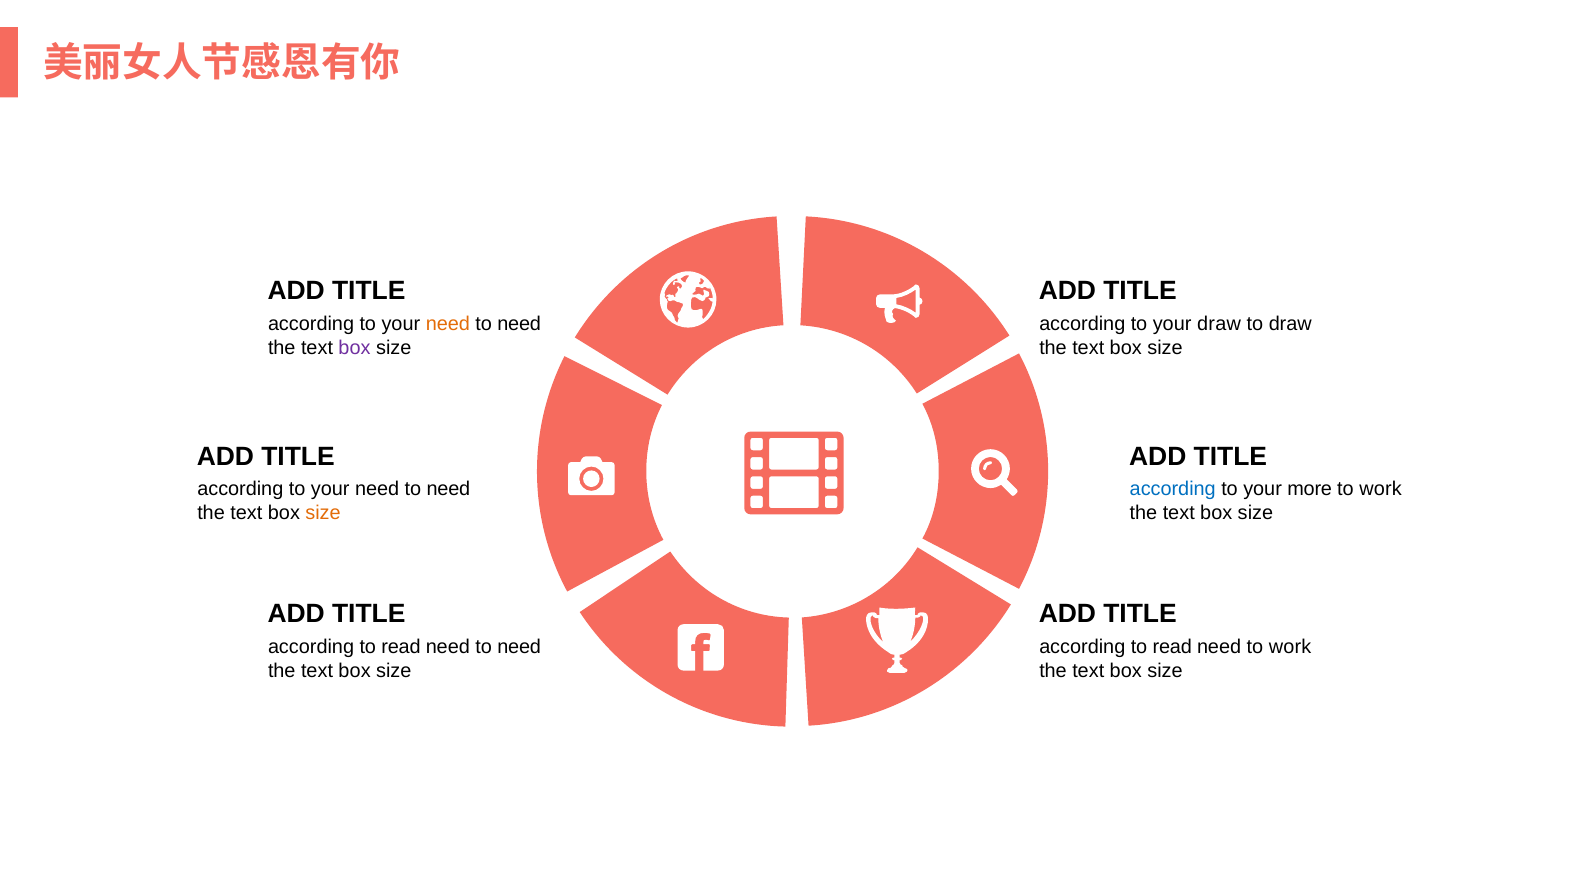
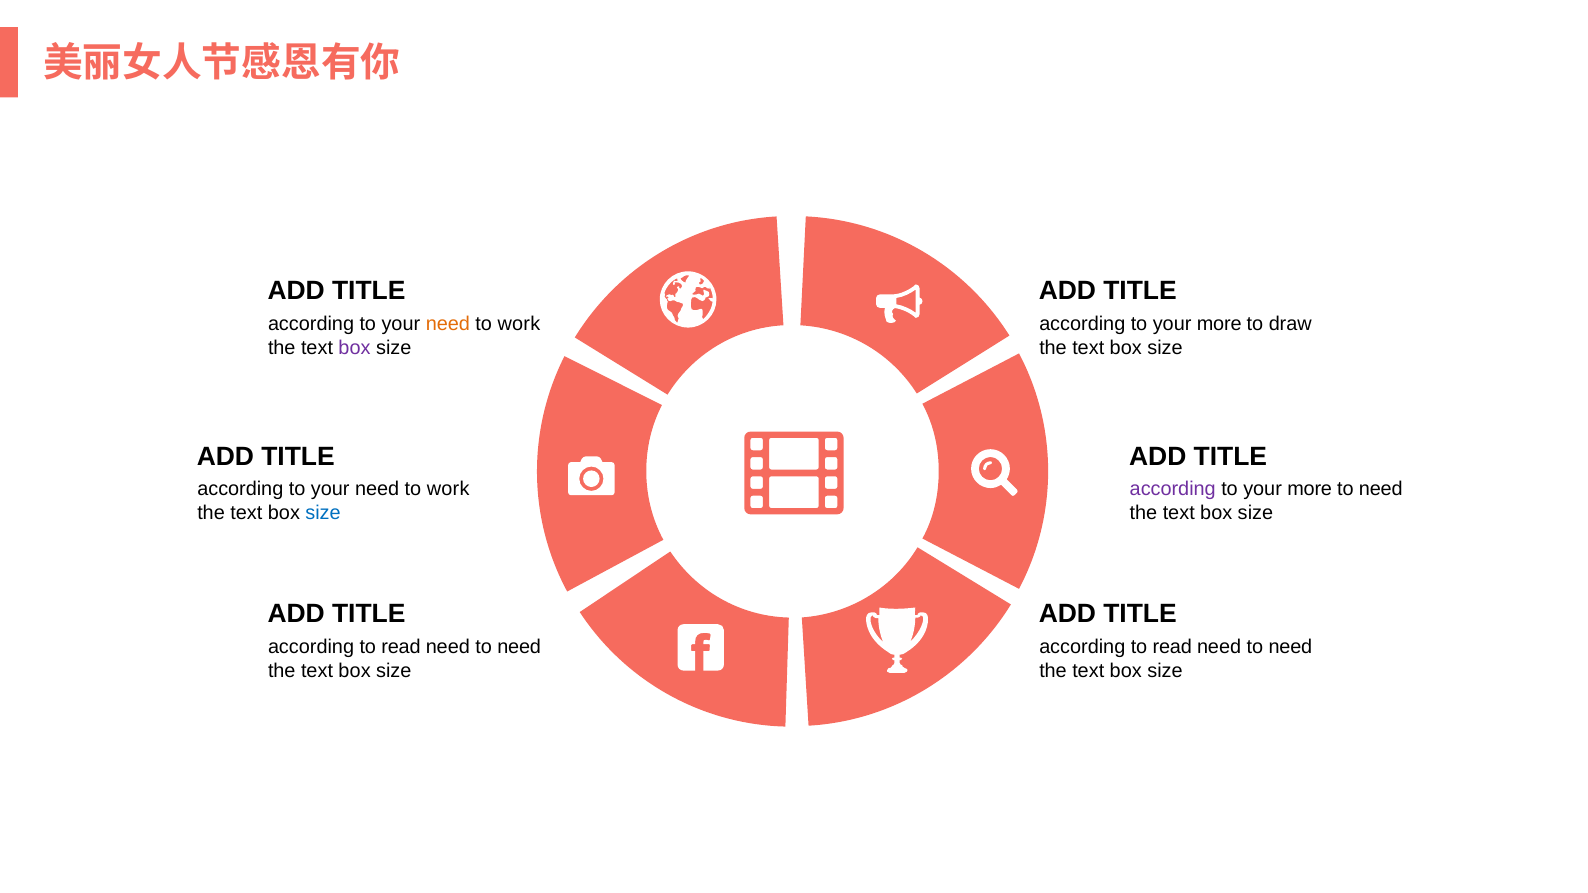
need at (519, 324): need -> work
draw at (1219, 324): draw -> more
need at (448, 489): need -> work
according at (1173, 489) colour: blue -> purple
work at (1381, 489): work -> need
size at (323, 513) colour: orange -> blue
work at (1290, 647): work -> need
